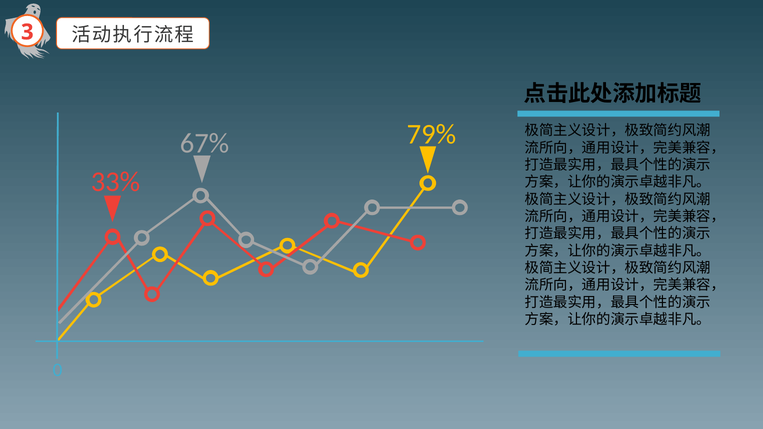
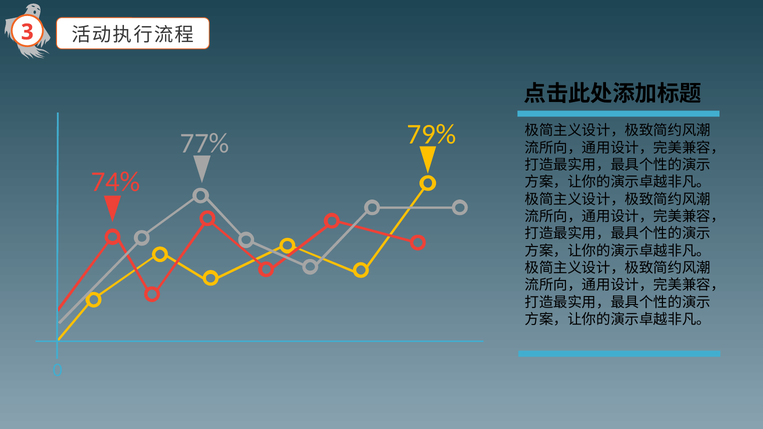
67%: 67% -> 77%
33%: 33% -> 74%
